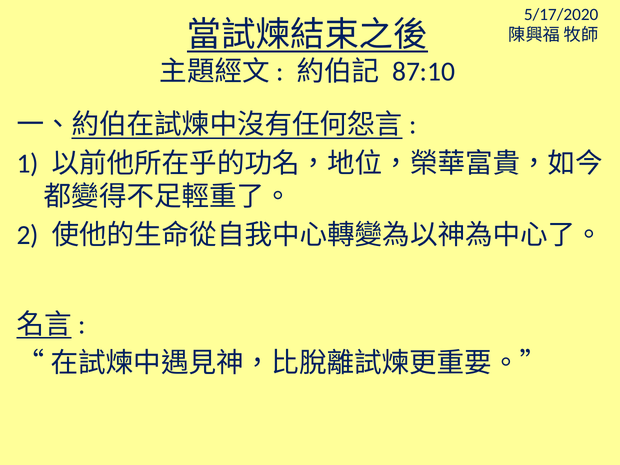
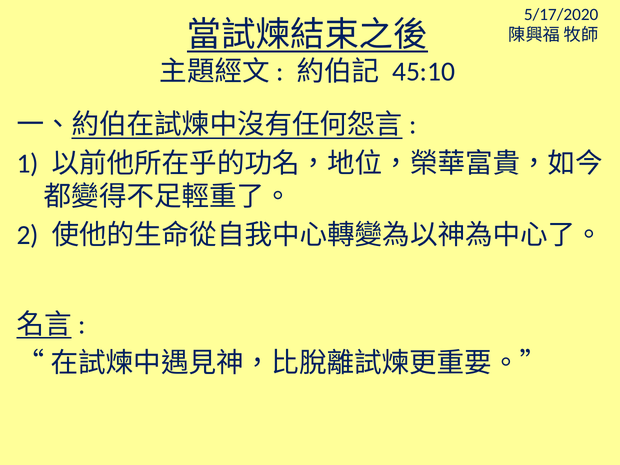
87:10: 87:10 -> 45:10
